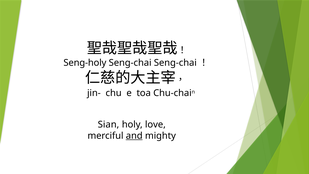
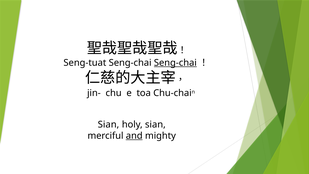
Seng-holy: Seng-holy -> Seng-tuat
Seng-chai at (175, 63) underline: none -> present
holy love: love -> sian
